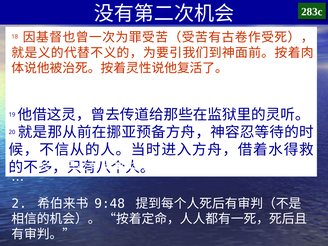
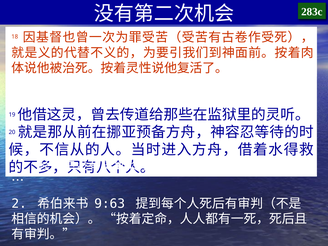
9:48: 9:48 -> 9:63
